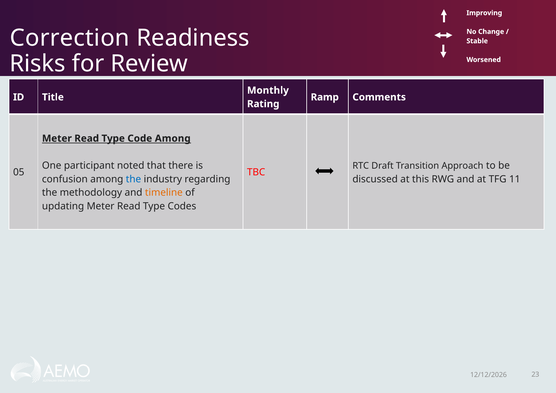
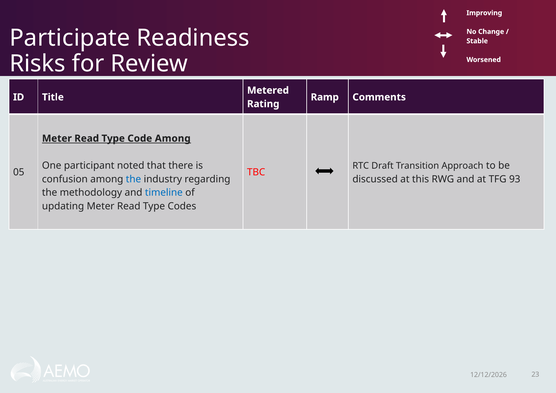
Correction: Correction -> Participate
Monthly: Monthly -> Metered
11: 11 -> 93
timeline colour: orange -> blue
